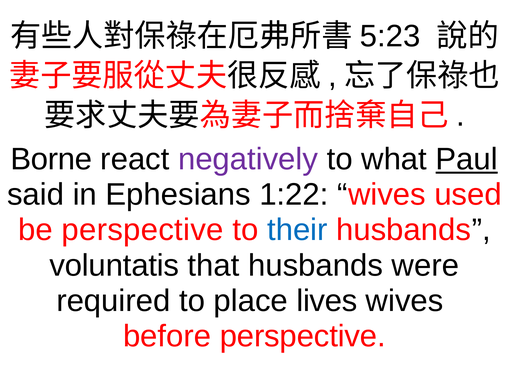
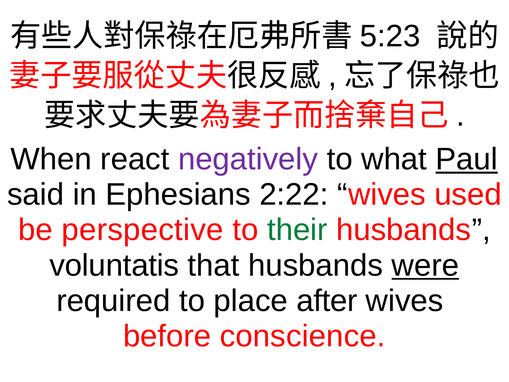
Borne: Borne -> When
1:22: 1:22 -> 2:22
their colour: blue -> green
were underline: none -> present
lives: lives -> after
before perspective: perspective -> conscience
